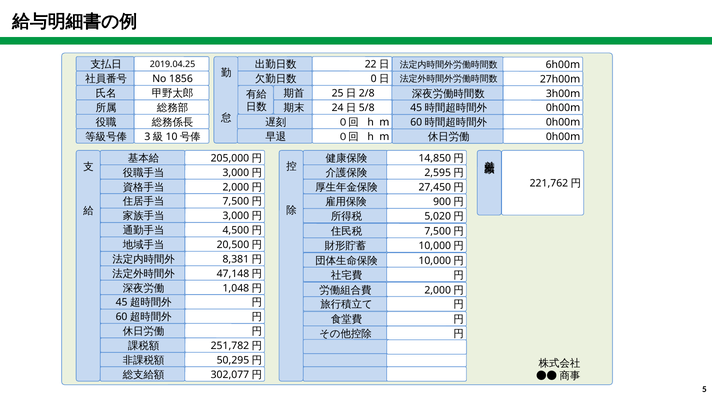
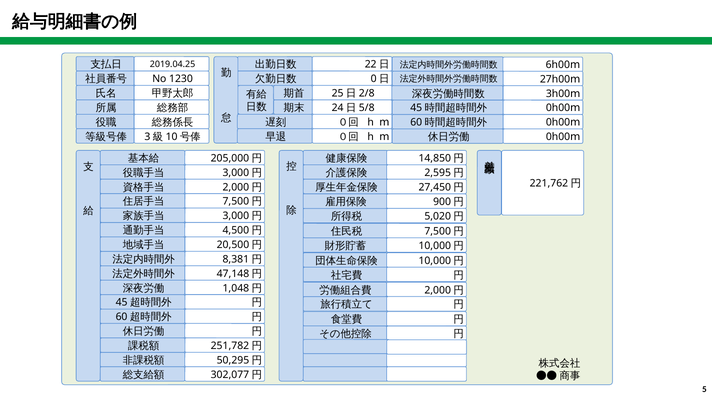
1856: 1856 -> 1230
